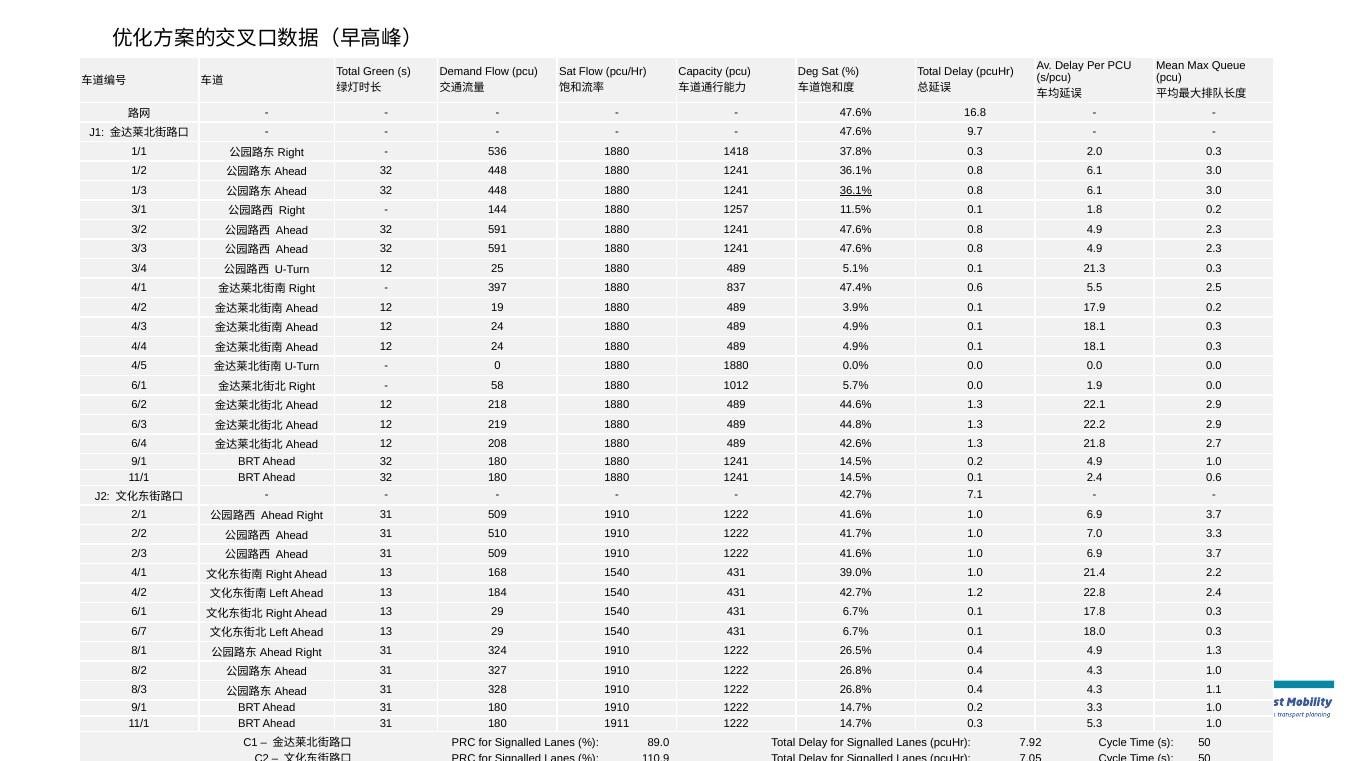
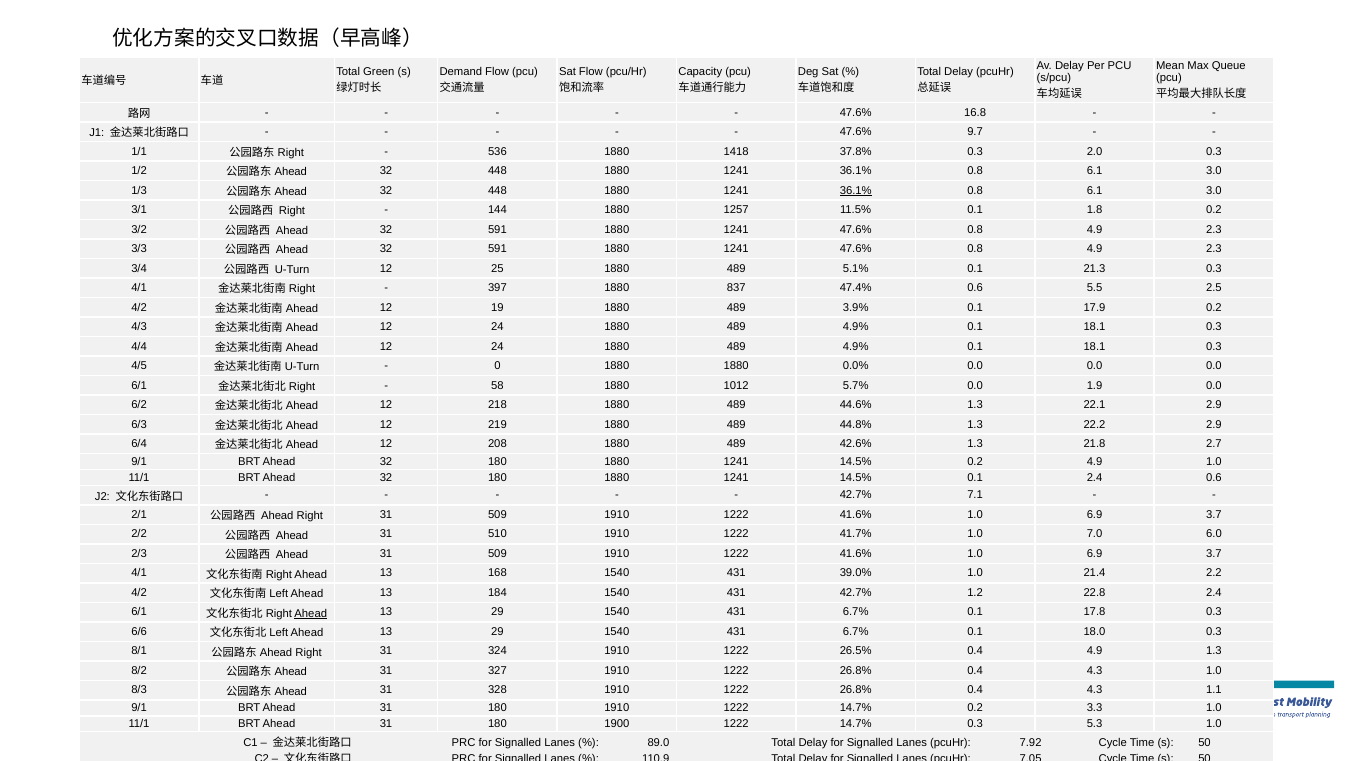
7.0 3.3: 3.3 -> 6.0
Ahead at (311, 613) underline: none -> present
6/7: 6/7 -> 6/6
1911: 1911 -> 1900
